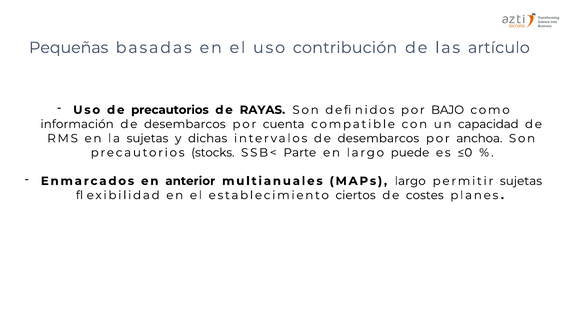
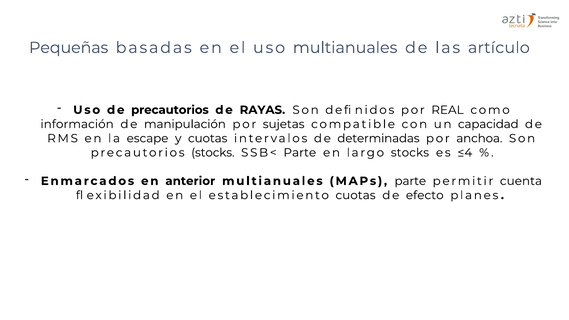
uso contribución: contribución -> multianuales
BAJO: BAJO -> REAL
desembarcos at (185, 124): desembarcos -> manipulación
cuenta: cuenta -> sujetas
la sujetas: sujetas -> escape
y dichas: dichas -> cuotas
intervalos de desembarcos: desembarcos -> determinadas
largo puede: puede -> stocks
≤0: ≤0 -> ≤4
MAPs largo: largo -> parte
permitir sujetas: sujetas -> cuenta
establecimiento ciertos: ciertos -> cuotas
costes: costes -> efecto
